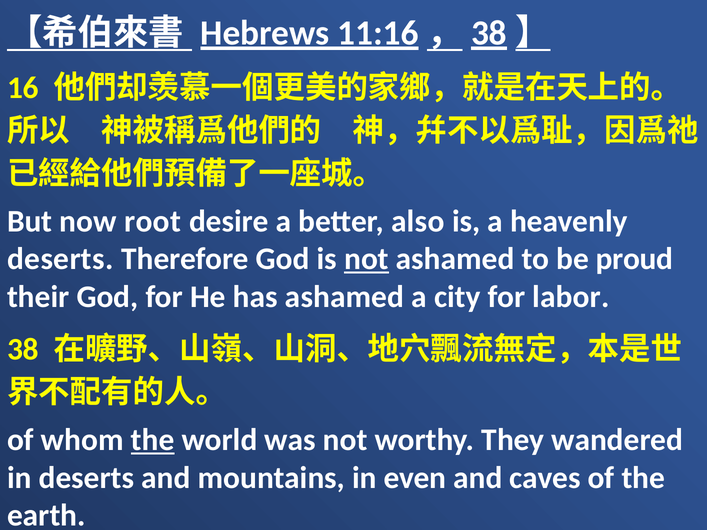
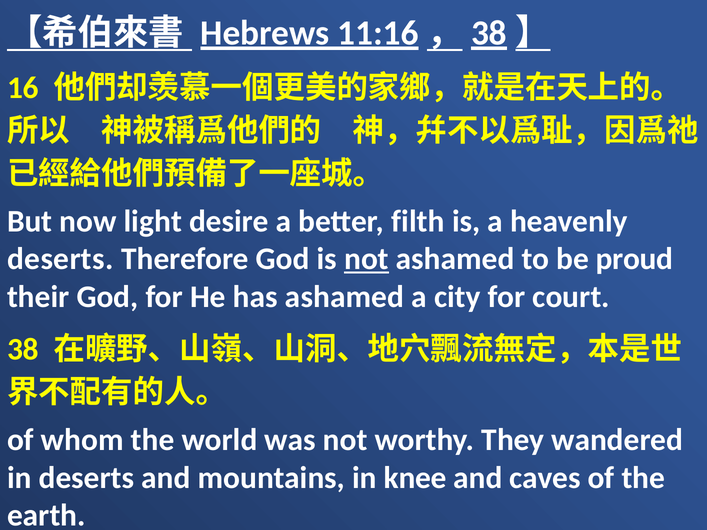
root: root -> light
also: also -> filth
labor: labor -> court
the at (153, 440) underline: present -> none
even: even -> knee
